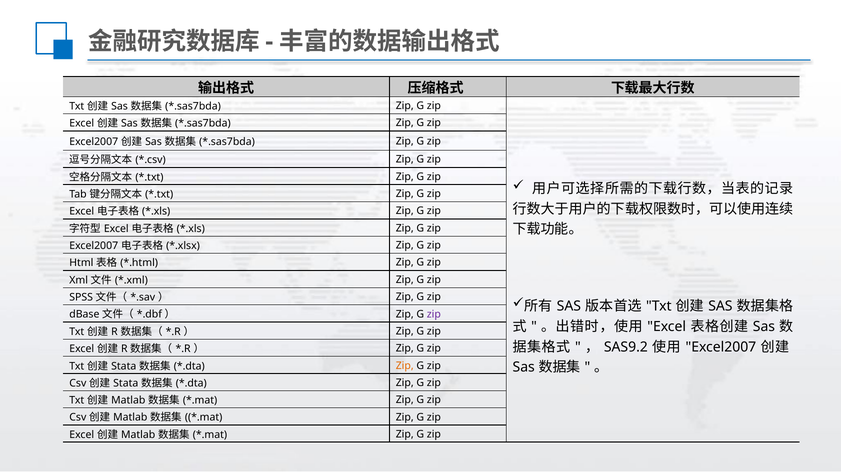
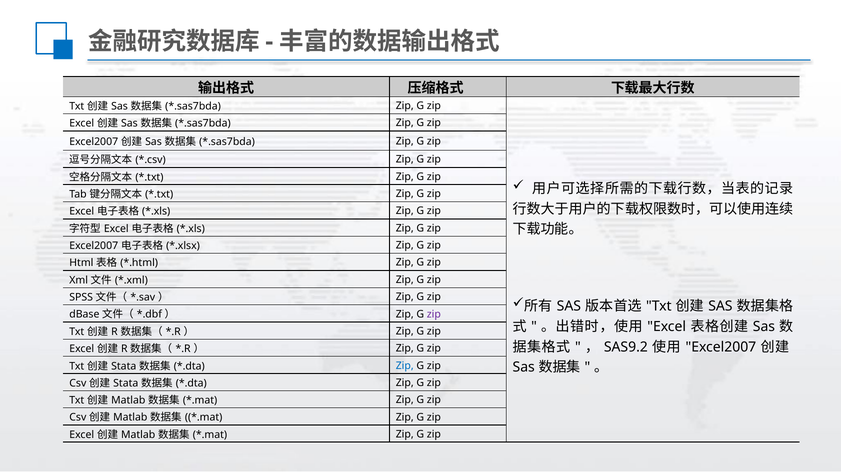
Zip at (405, 366) colour: orange -> blue
